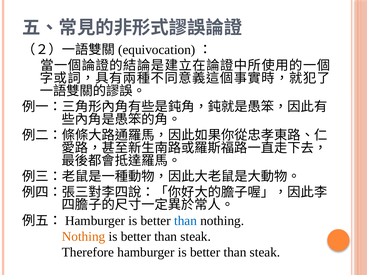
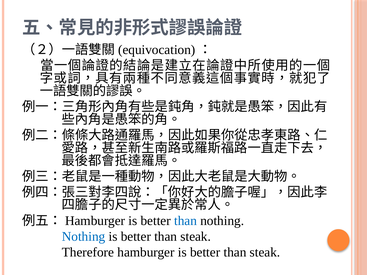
Nothing at (84, 237) colour: orange -> blue
